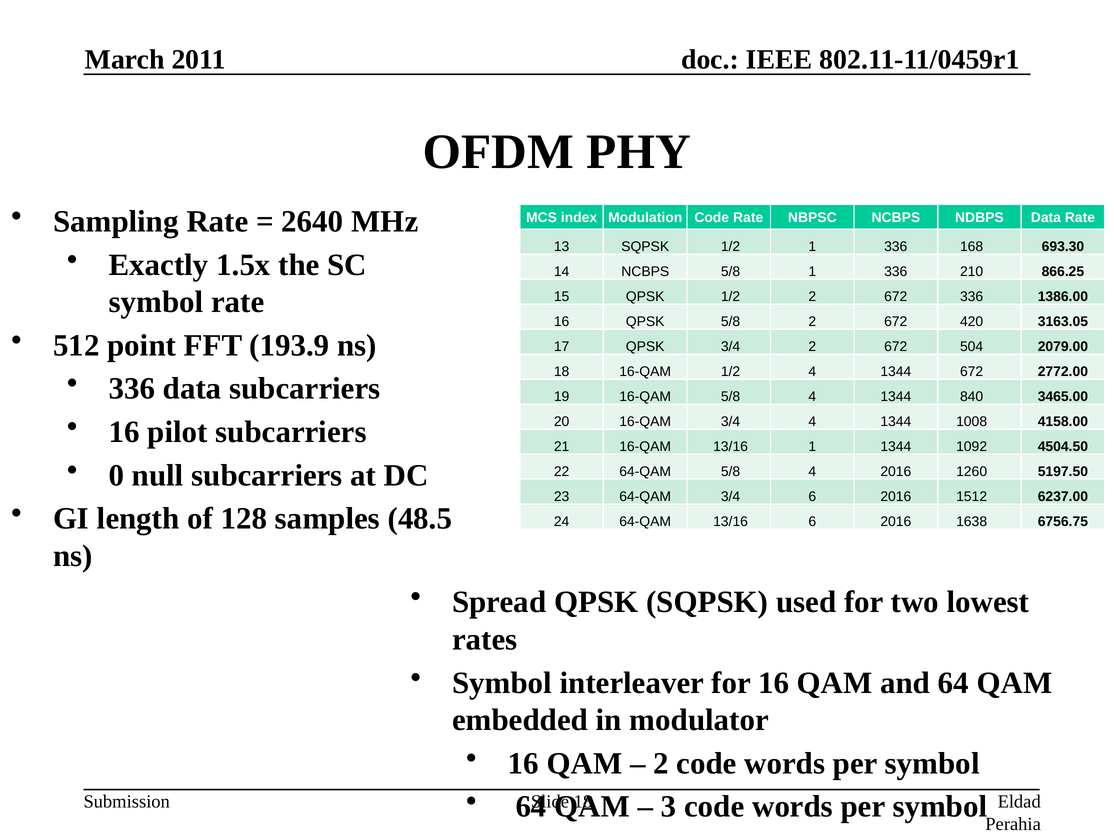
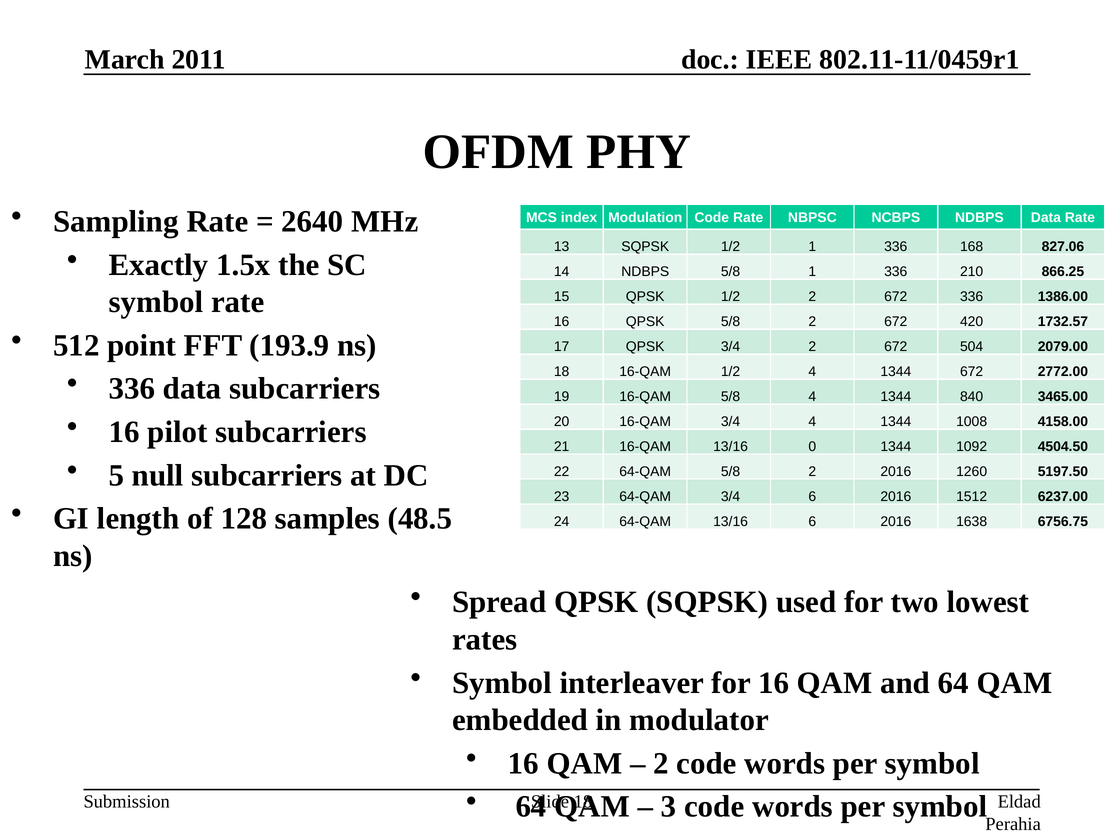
693.30: 693.30 -> 827.06
14 NCBPS: NCBPS -> NDBPS
3163.05: 3163.05 -> 1732.57
13/16 1: 1 -> 0
0: 0 -> 5
64-QAM 5/8 4: 4 -> 2
